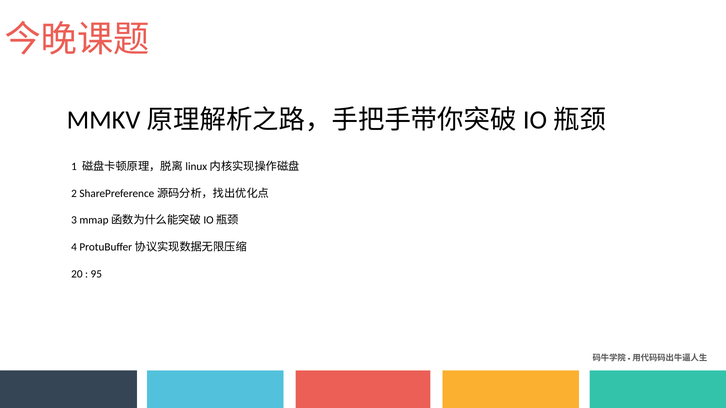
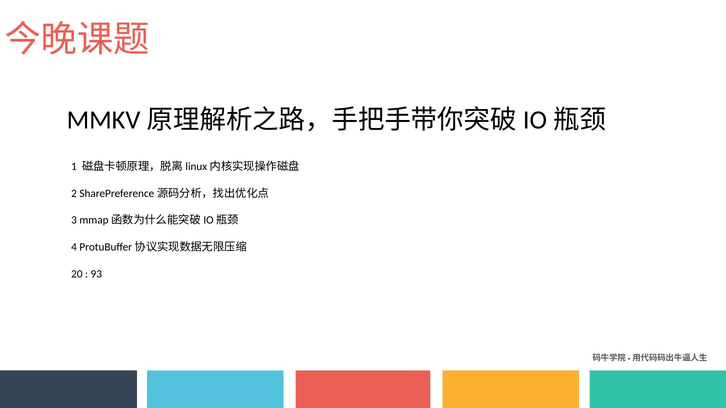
95: 95 -> 93
